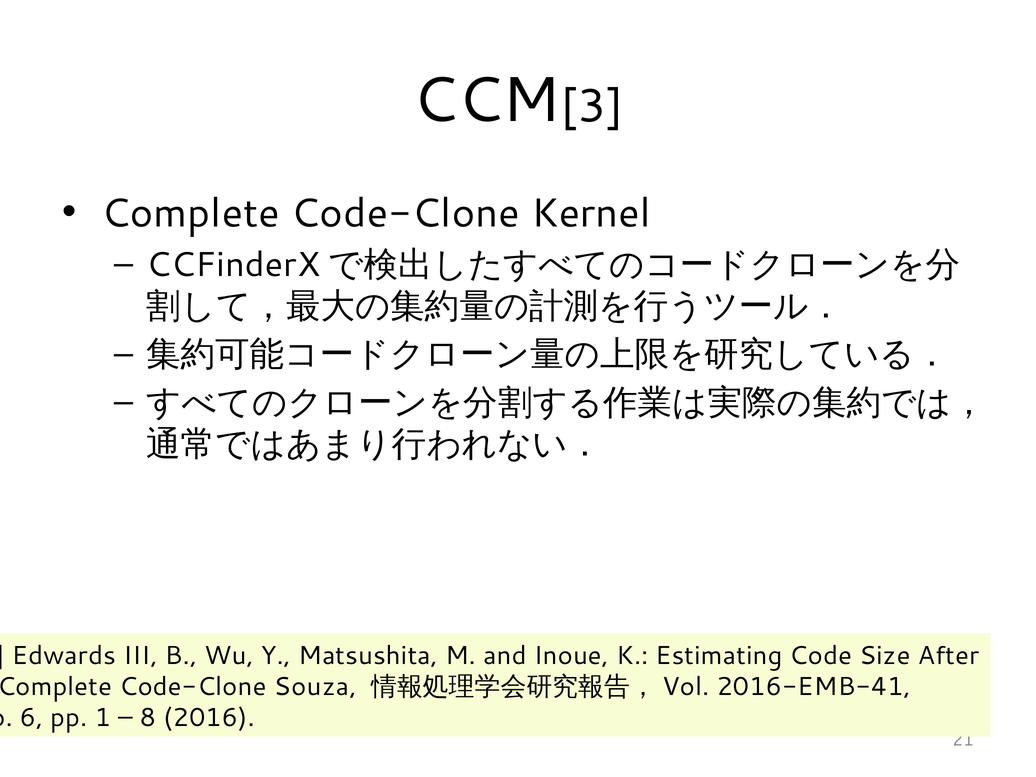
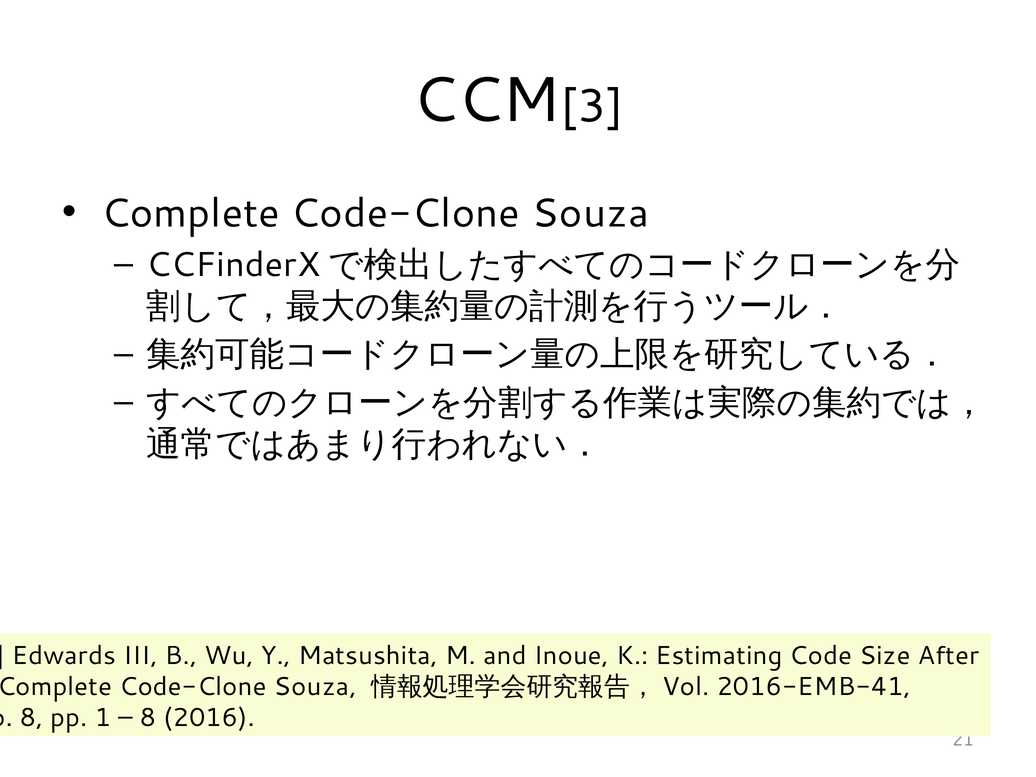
Kernel at (591, 213): Kernel -> Souza
6 at (32, 718): 6 -> 8
